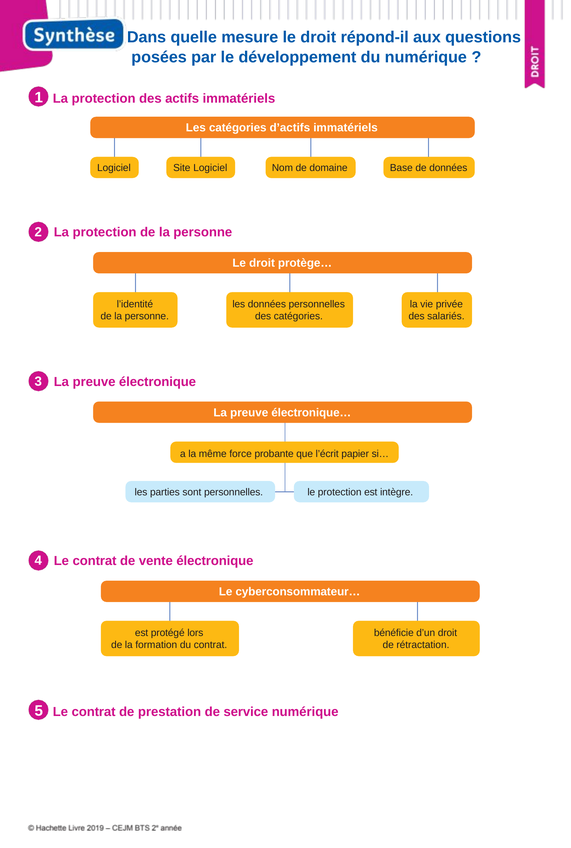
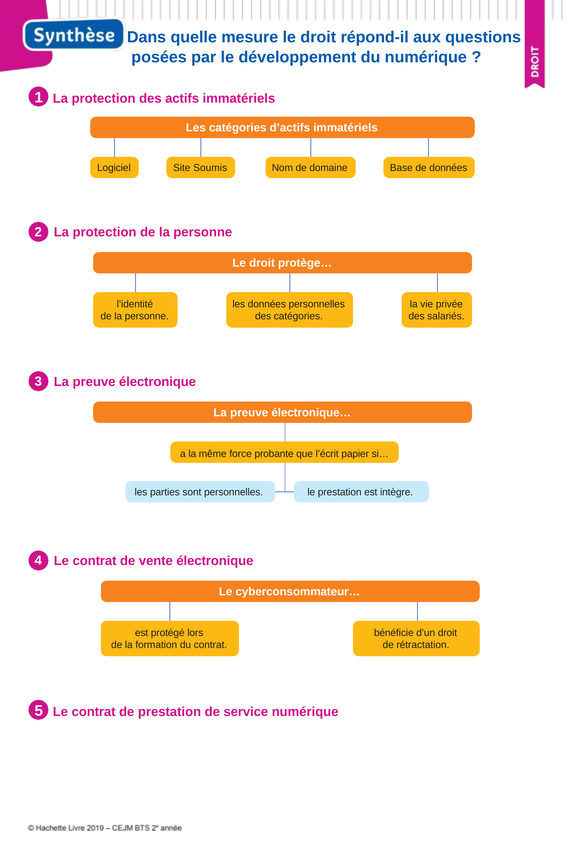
Site Logiciel: Logiciel -> Soumis
le protection: protection -> prestation
